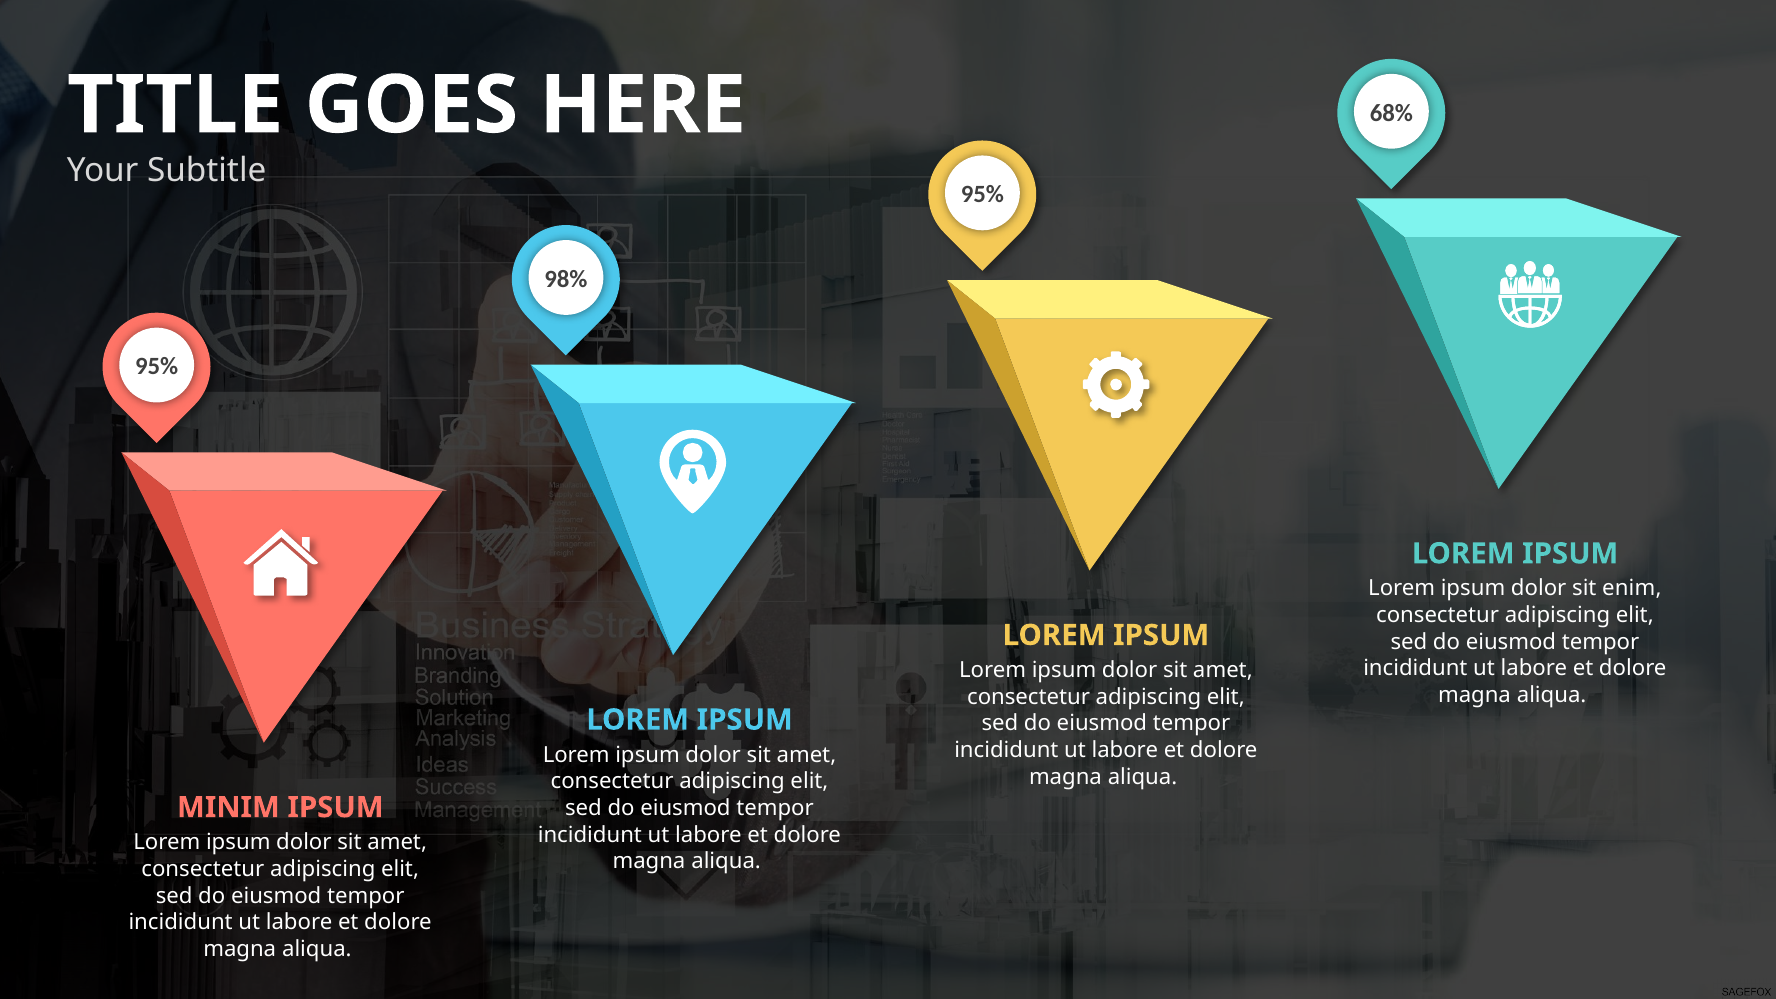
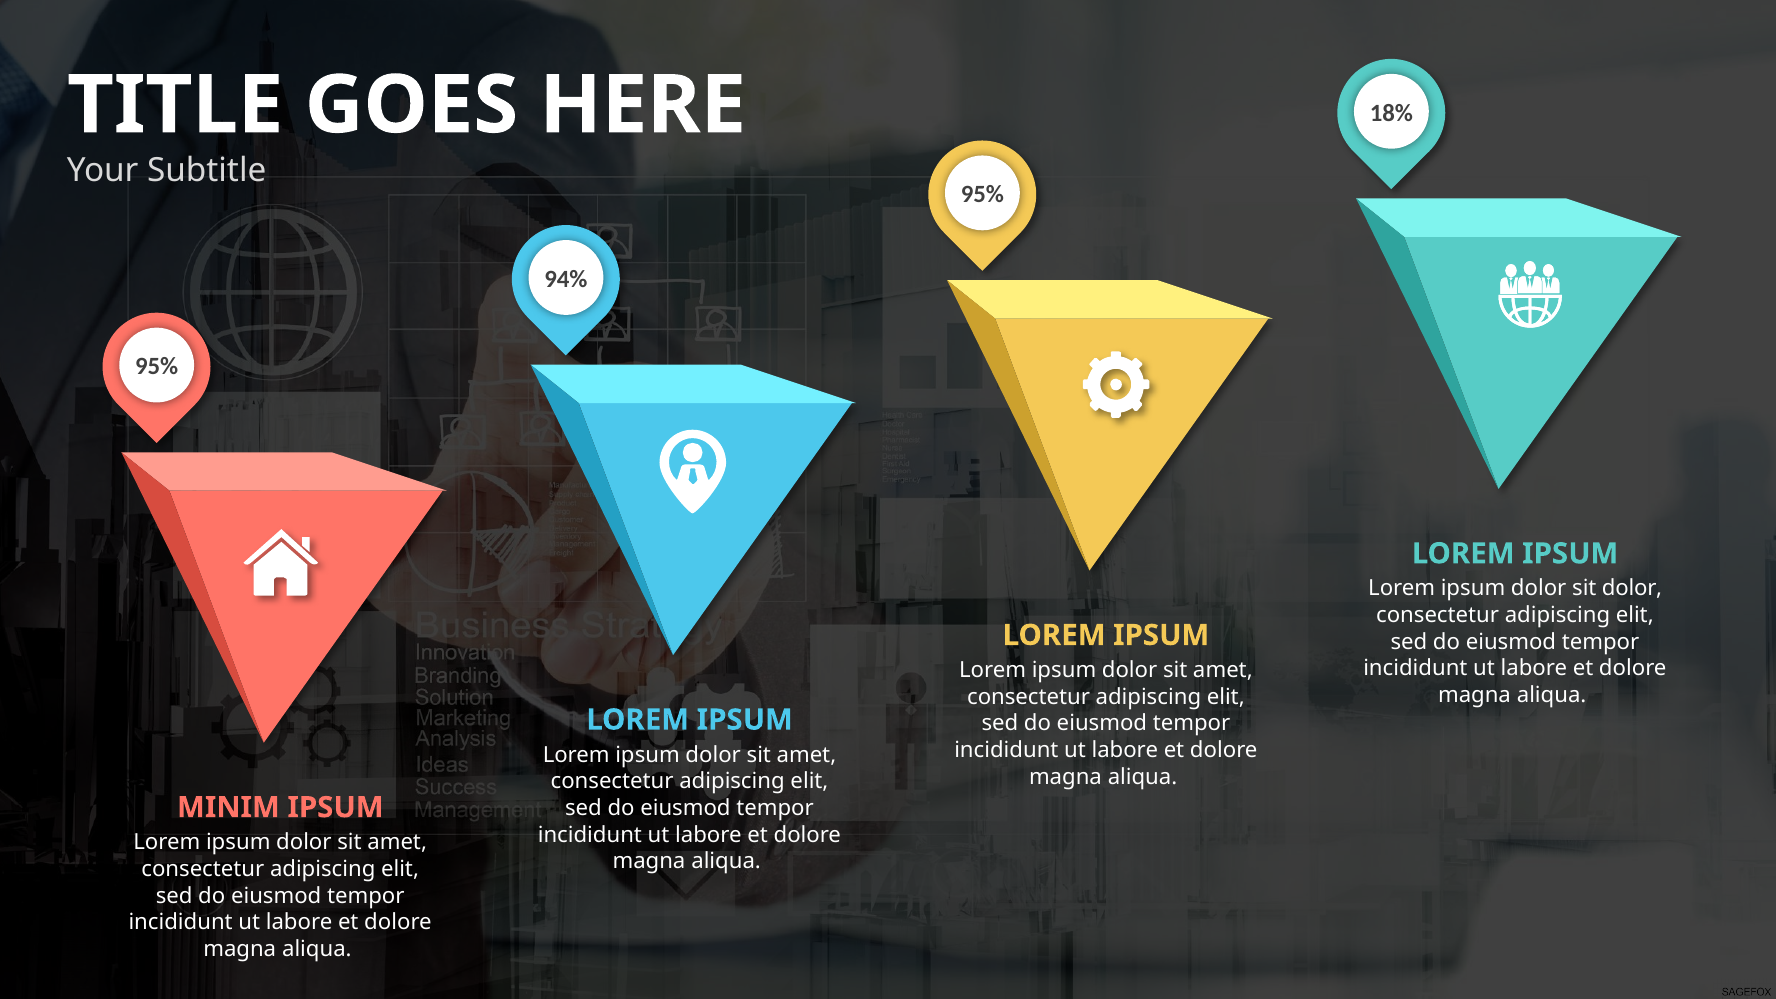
68%: 68% -> 18%
98%: 98% -> 94%
sit enim: enim -> dolor
